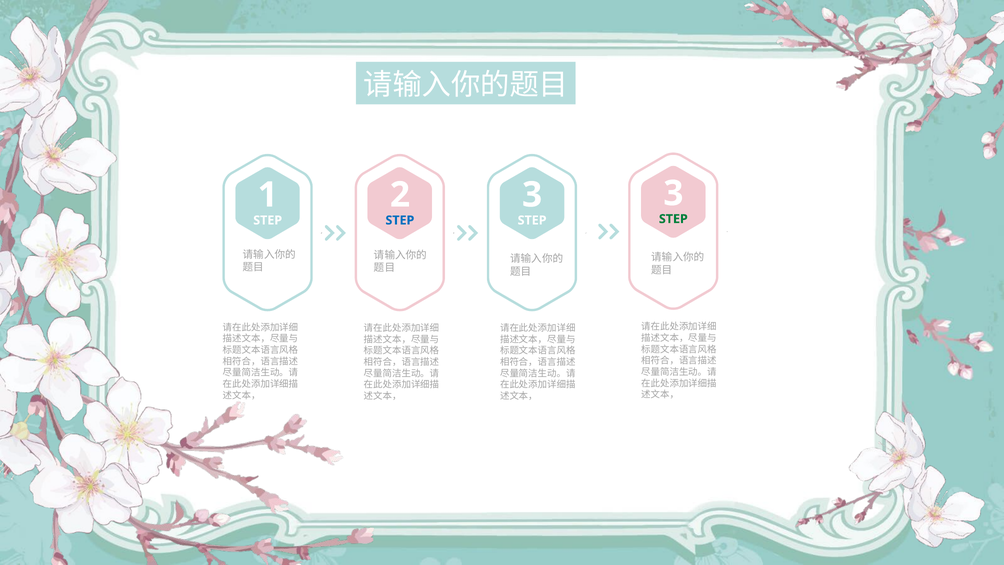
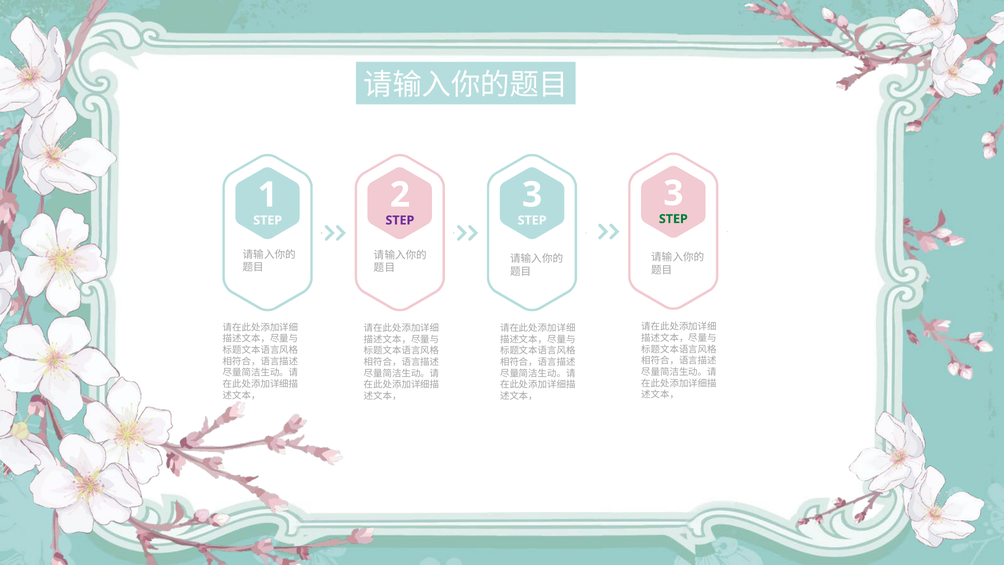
STEP at (400, 220) colour: blue -> purple
